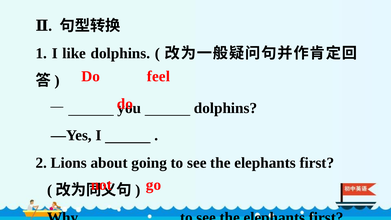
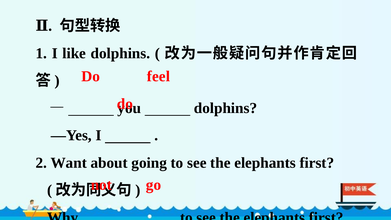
Lions: Lions -> Want
